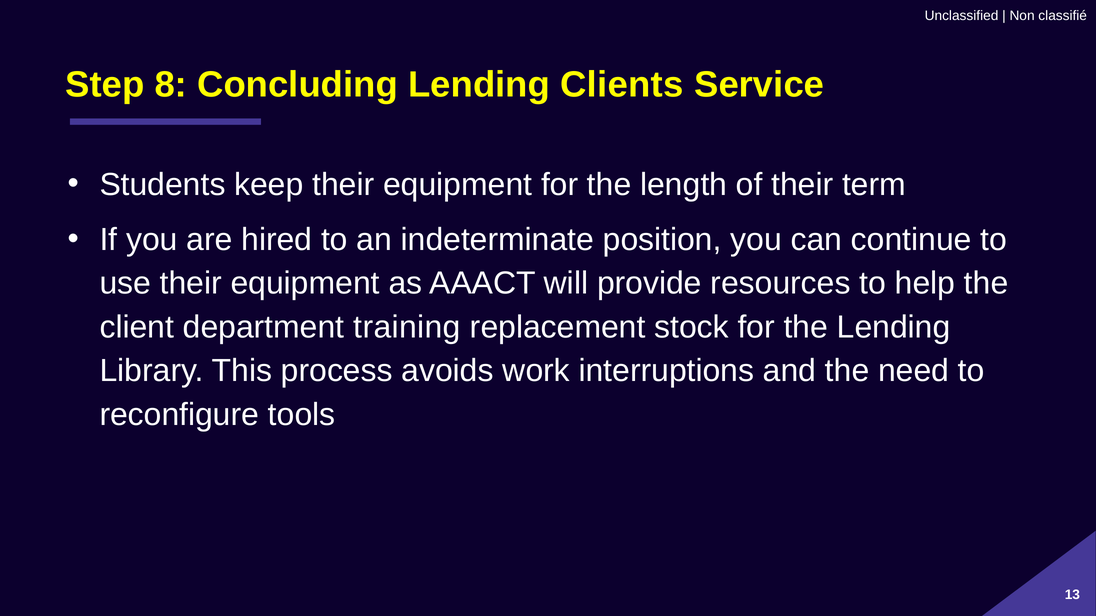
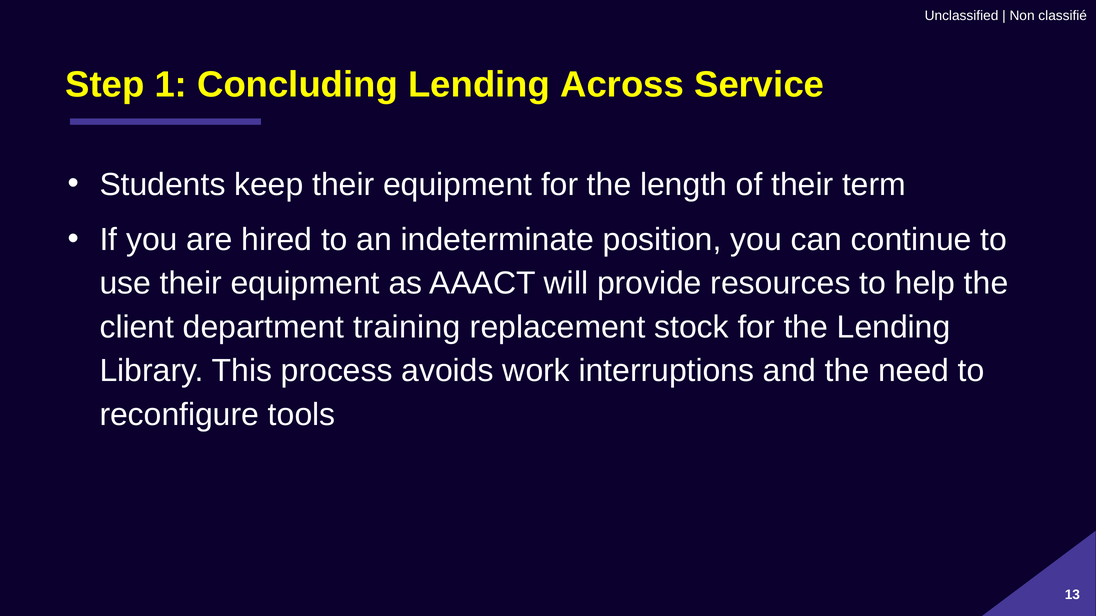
8: 8 -> 1
Clients: Clients -> Across
